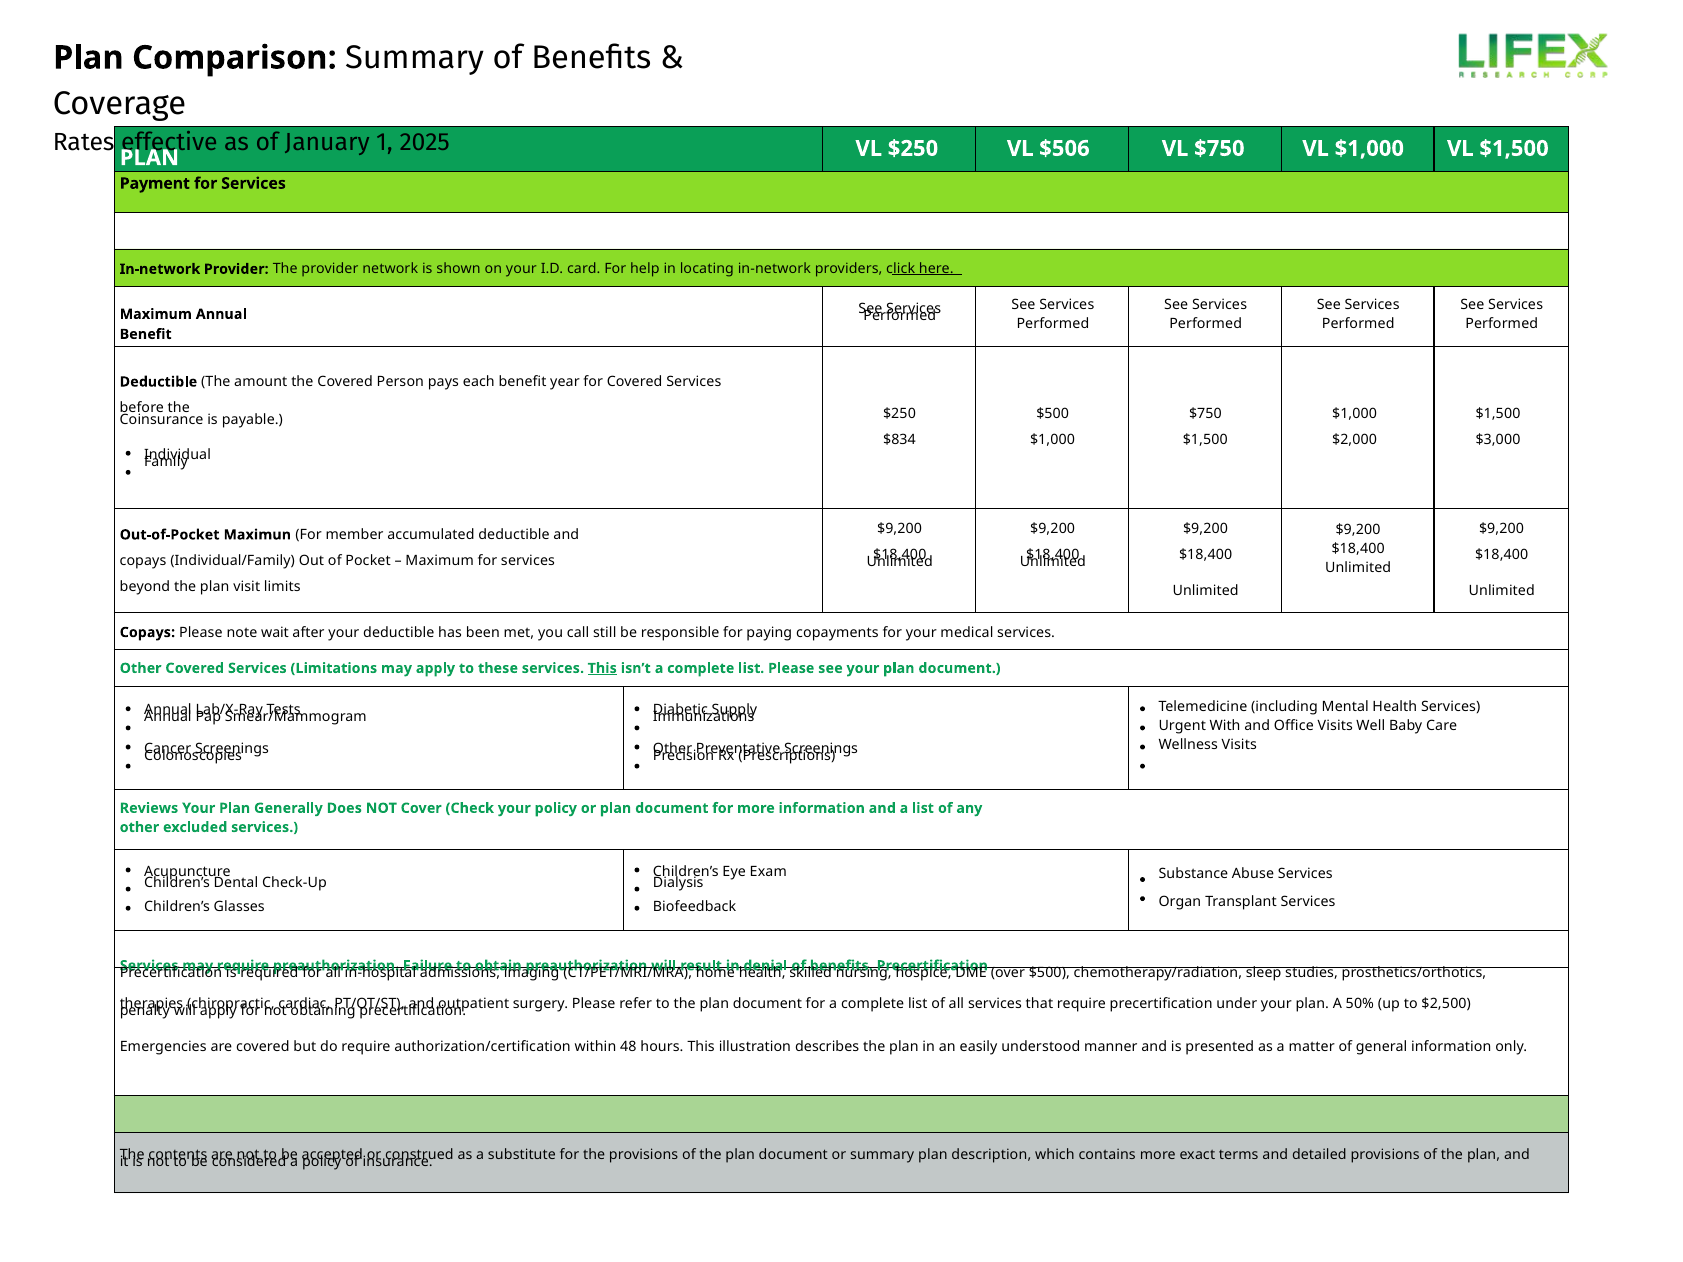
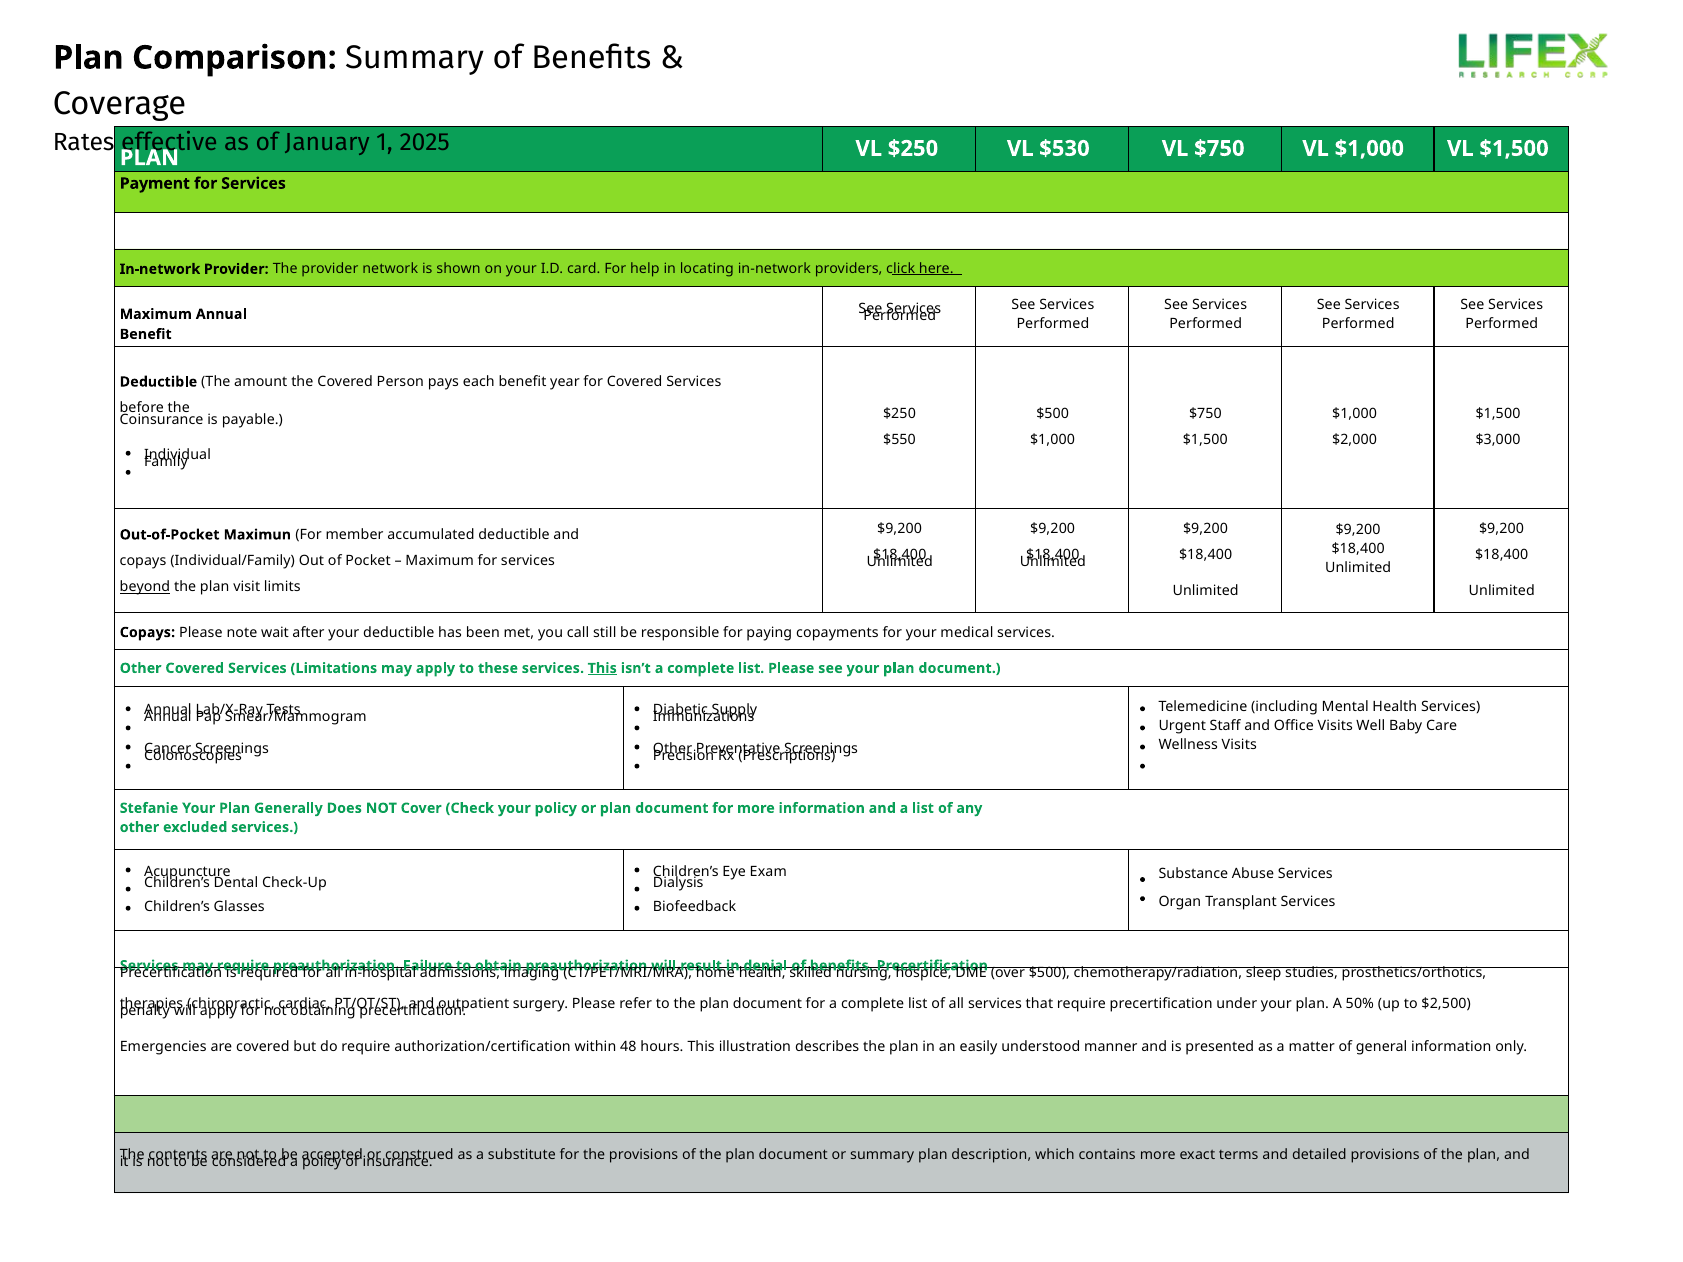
$506: $506 -> $530
$834: $834 -> $550
beyond underline: none -> present
With: With -> Staff
Reviews: Reviews -> Stefanie
